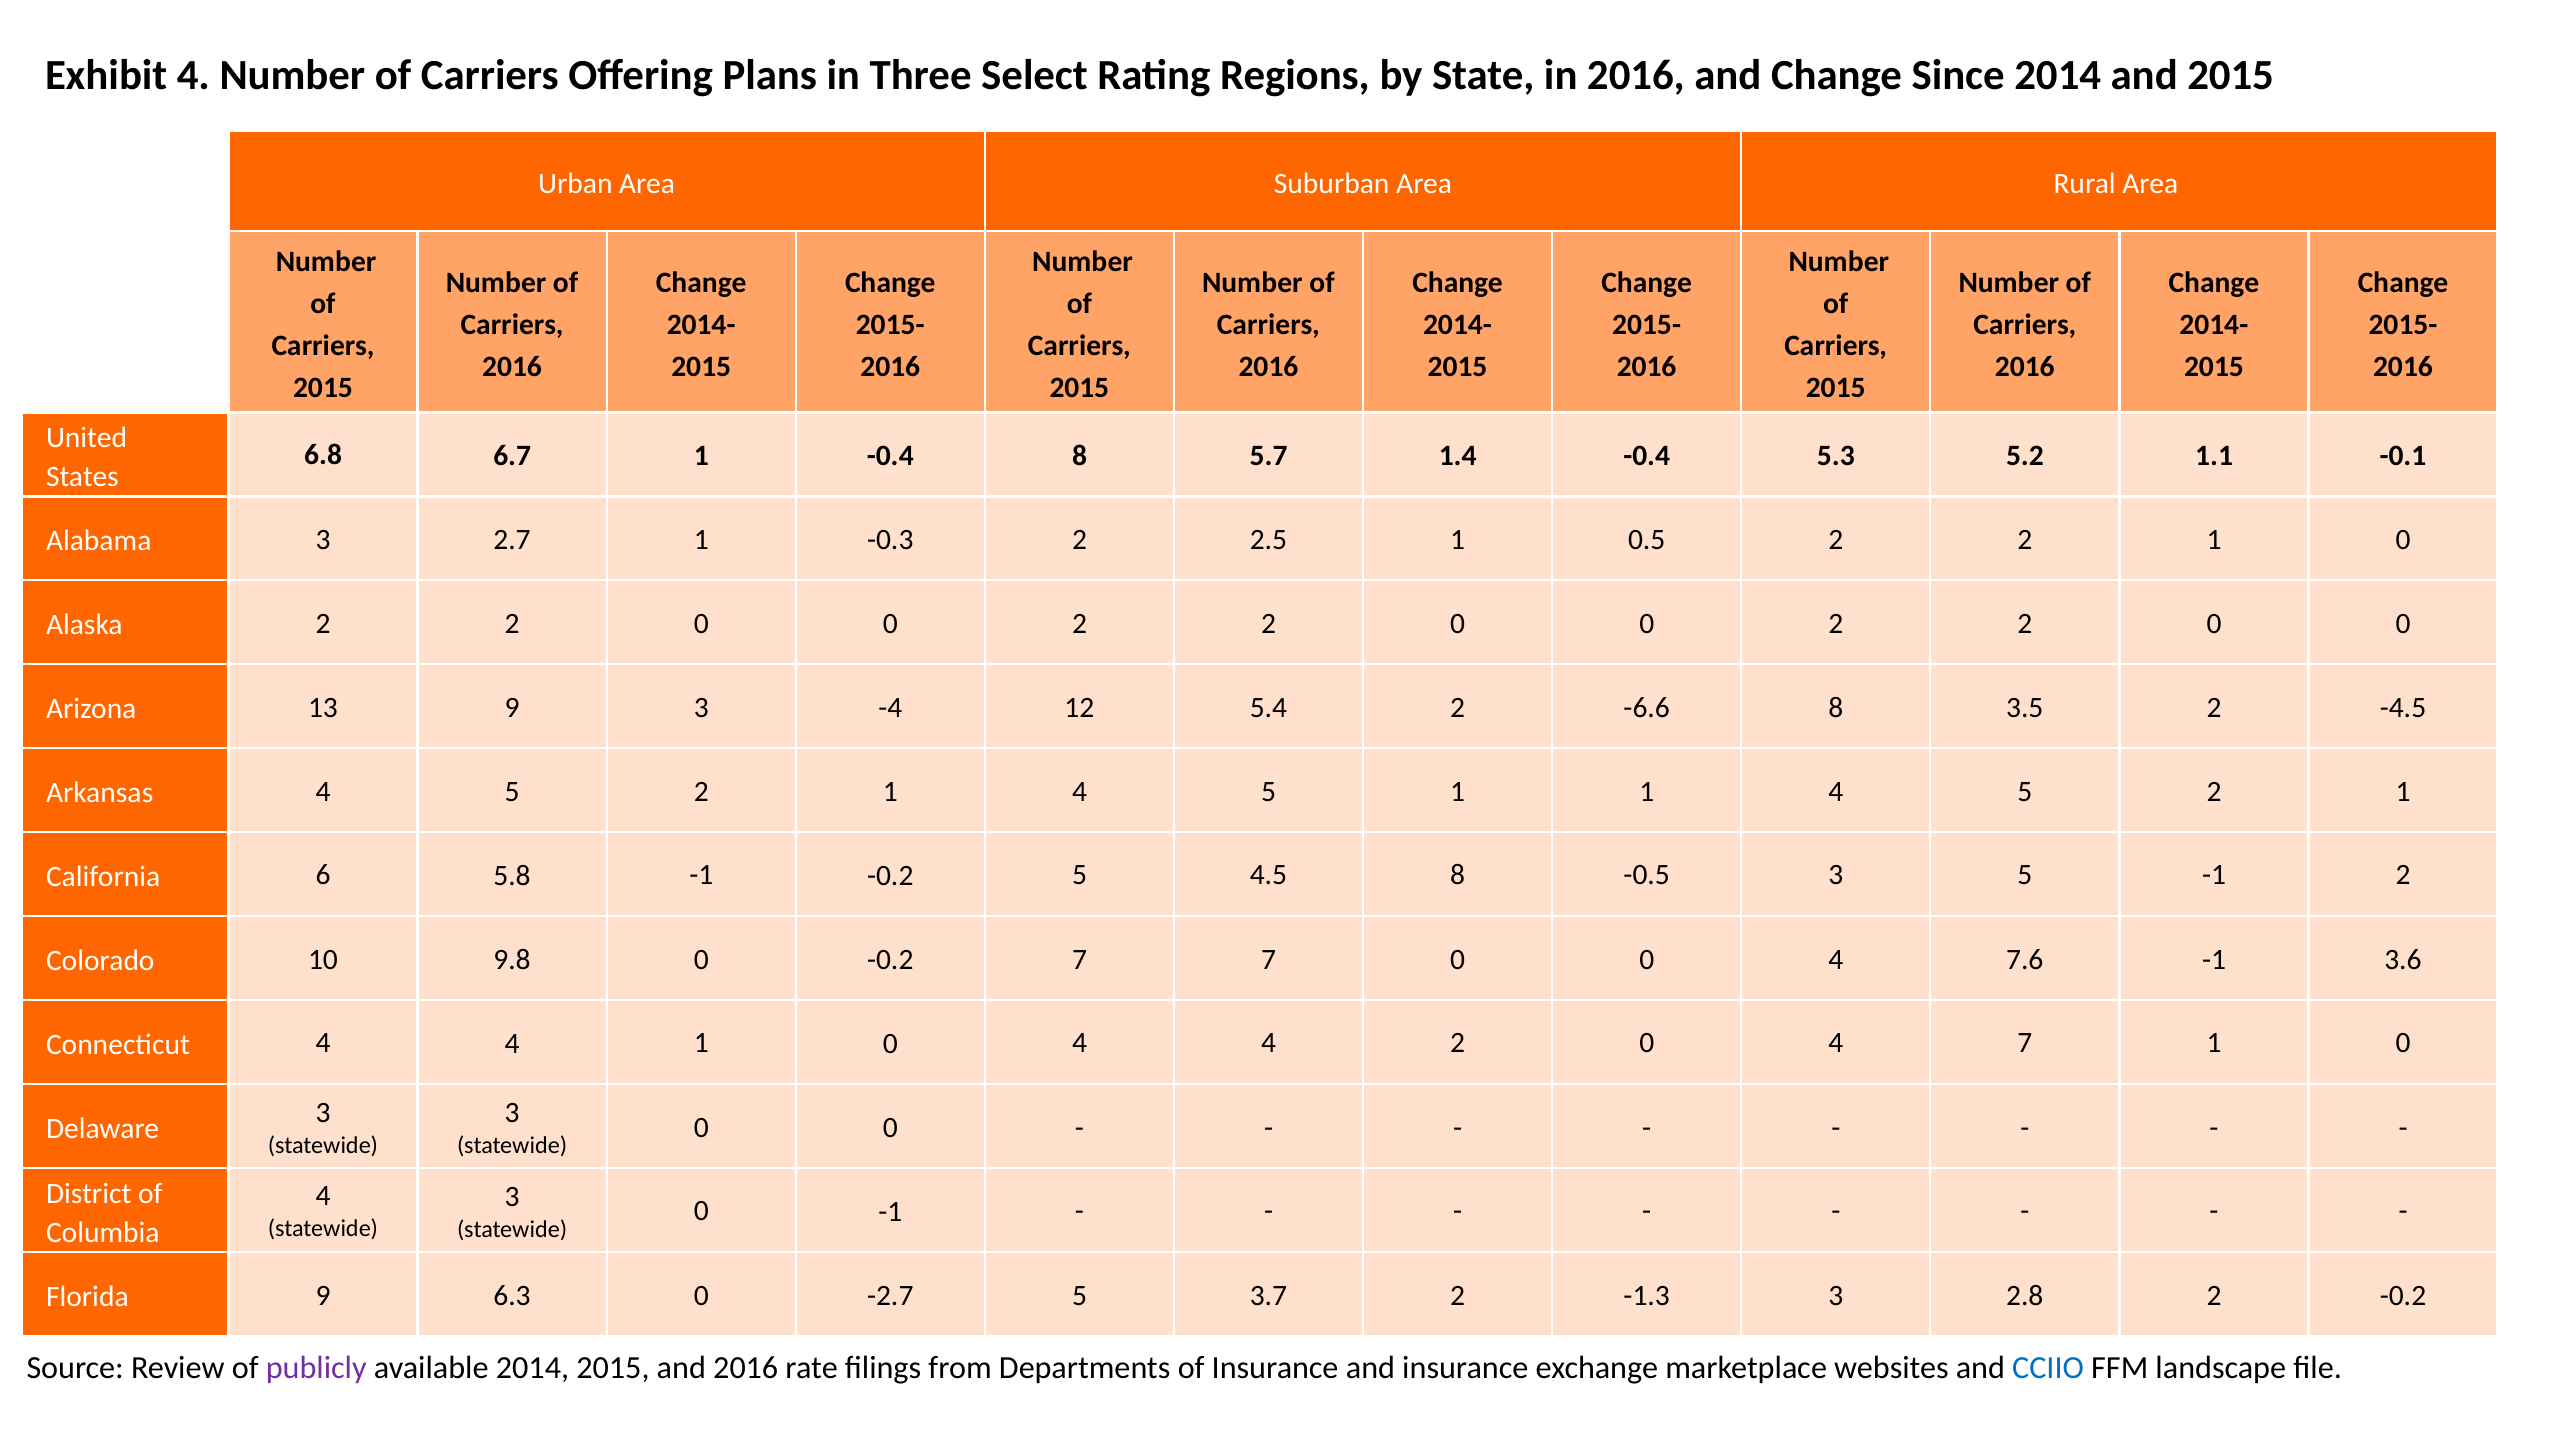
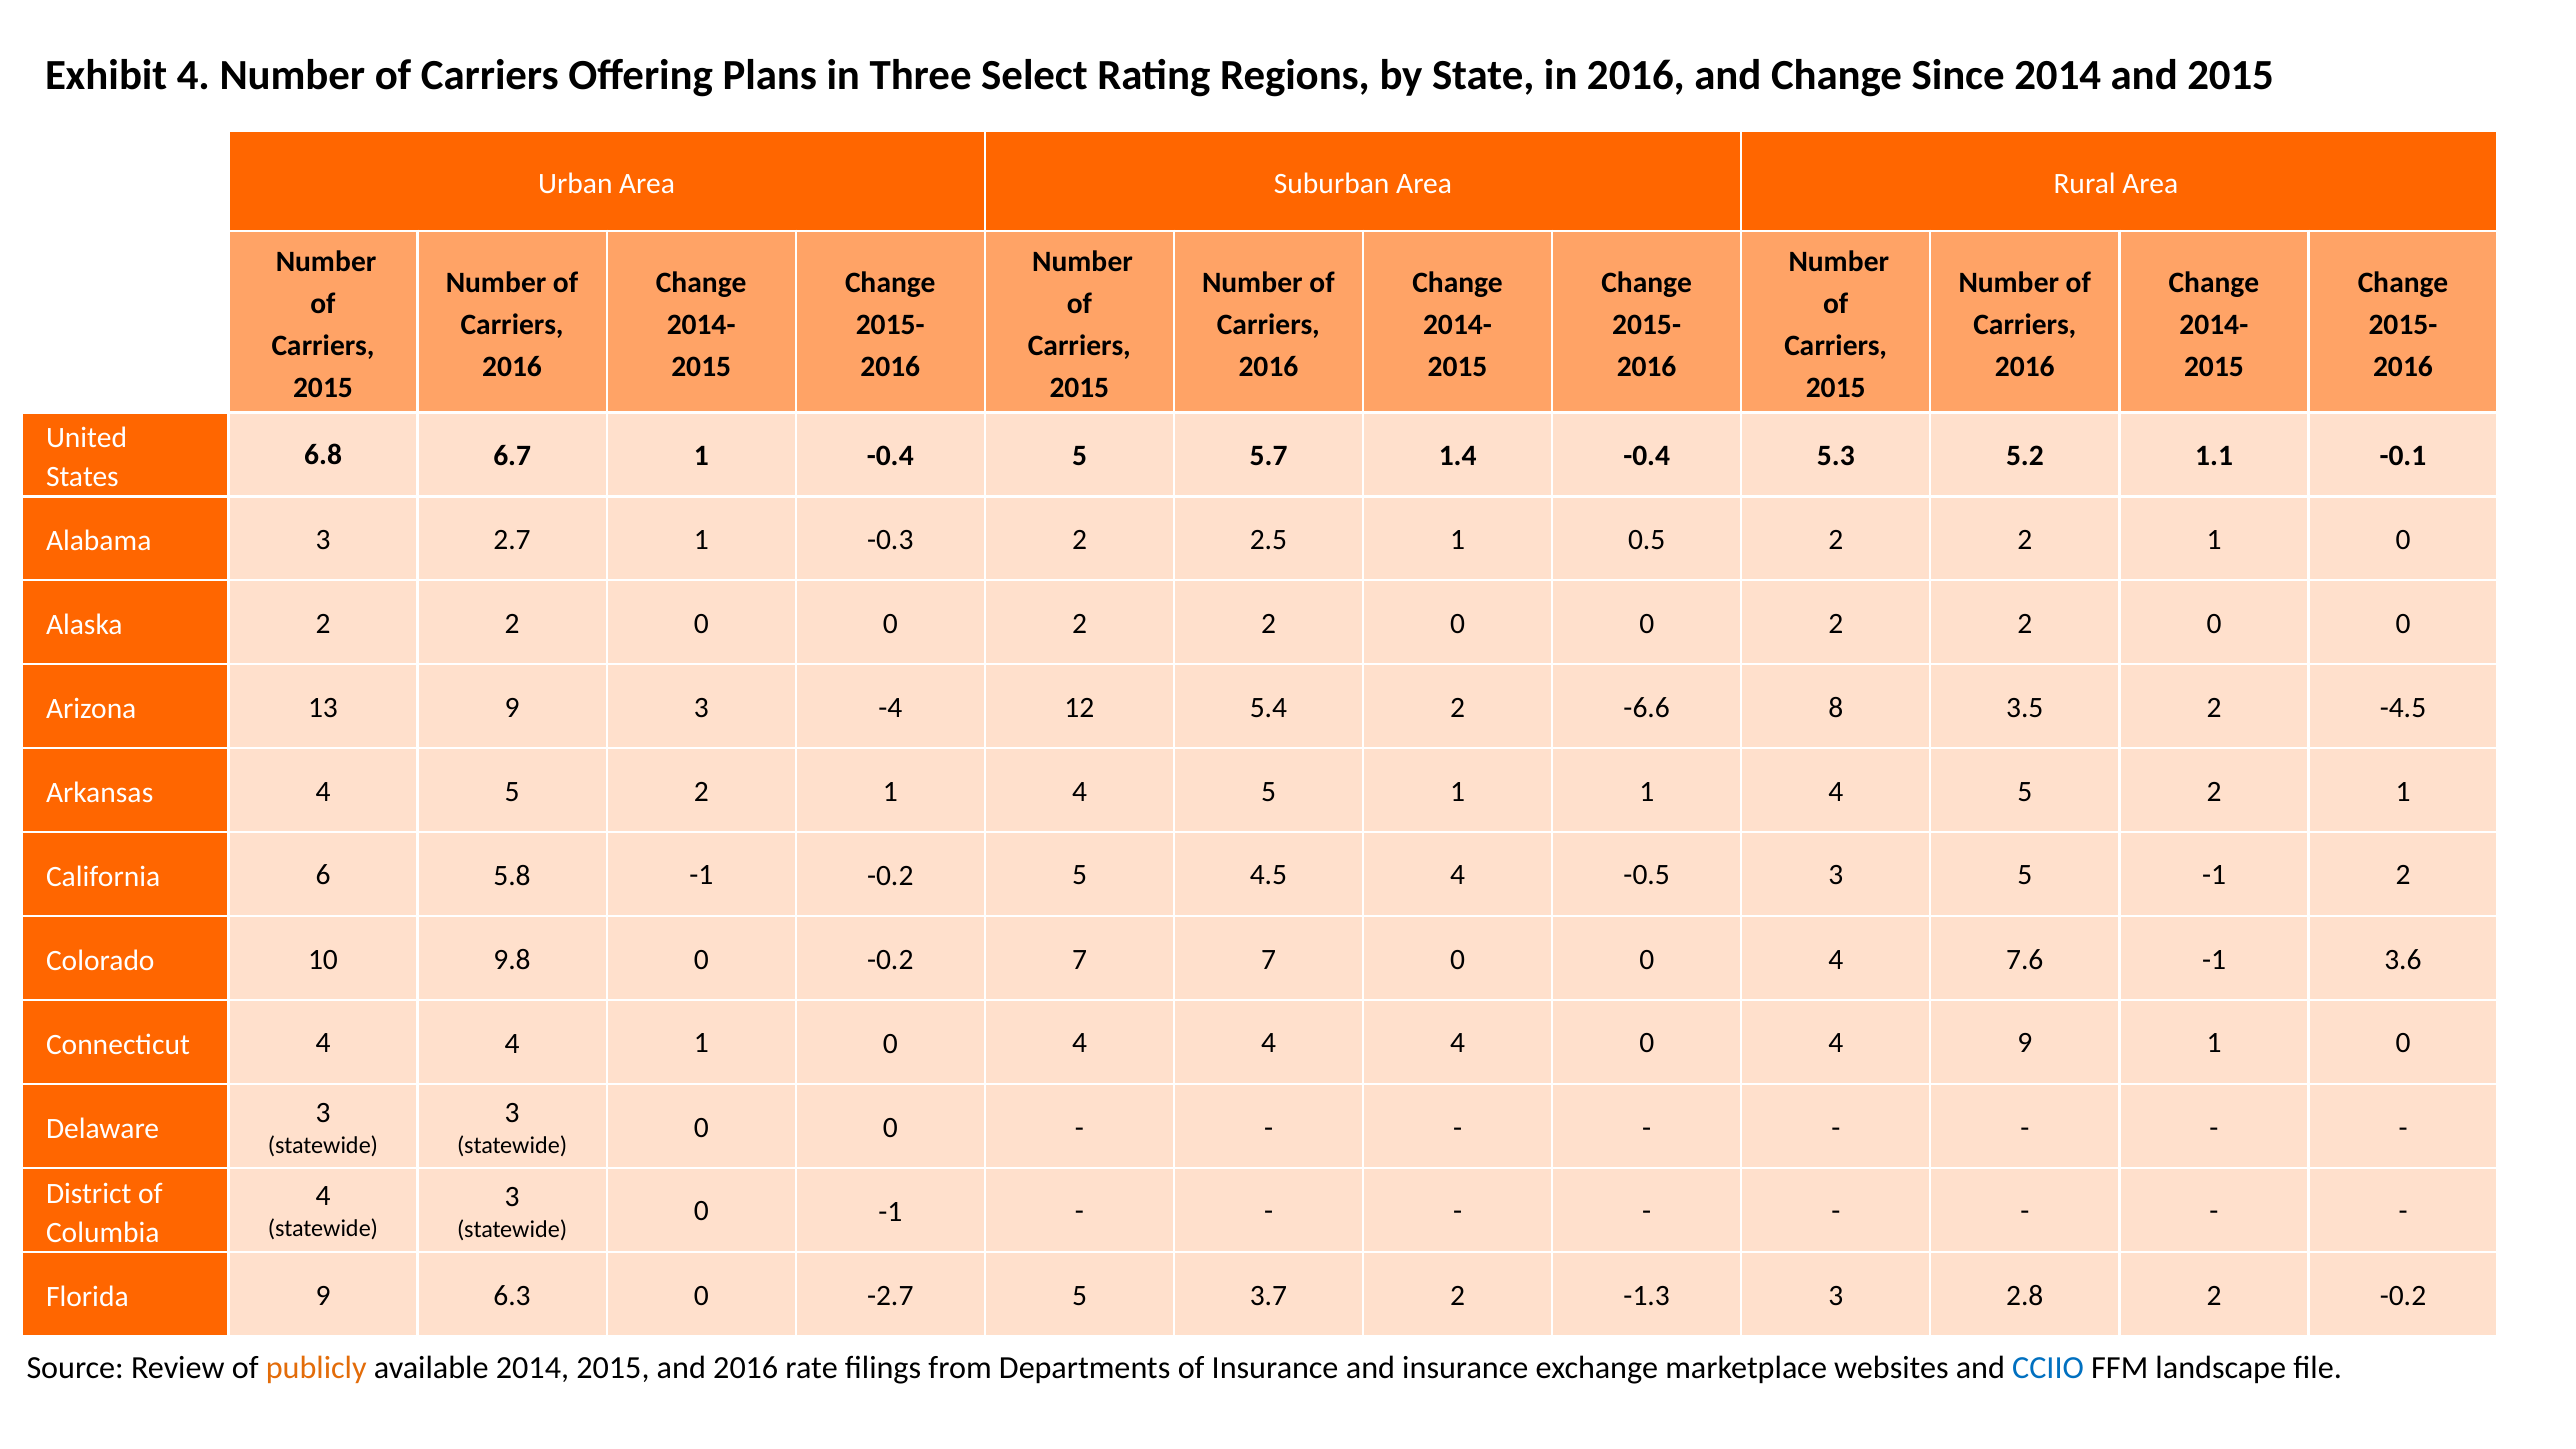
-0.4 8: 8 -> 5
4.5 8: 8 -> 4
4 4 2: 2 -> 4
4 7: 7 -> 9
publicly colour: purple -> orange
